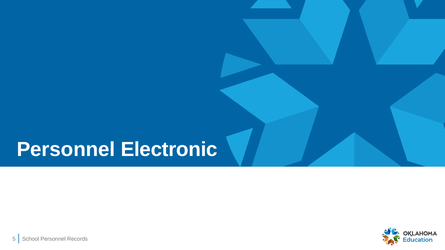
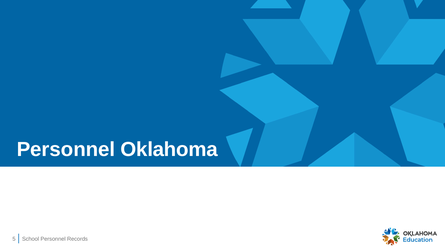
Electronic: Electronic -> Oklahoma
